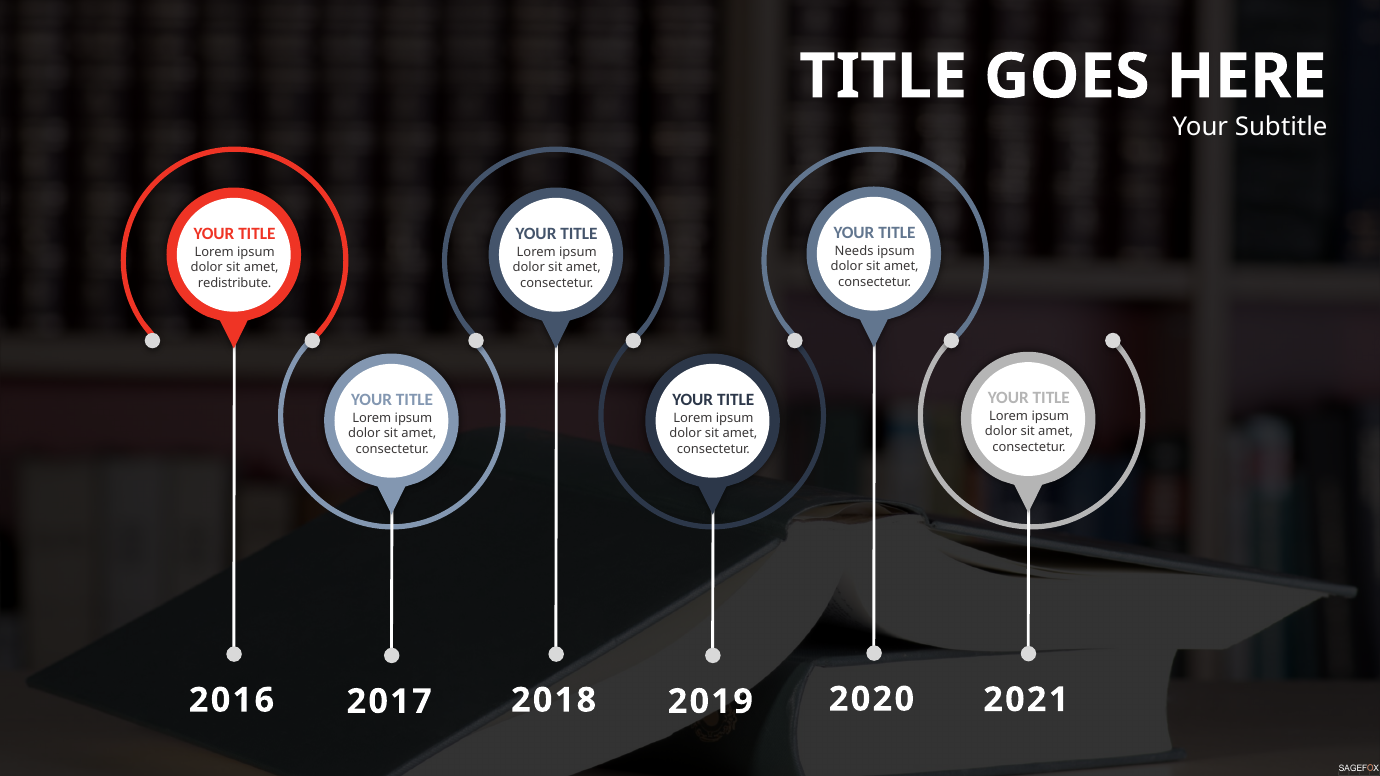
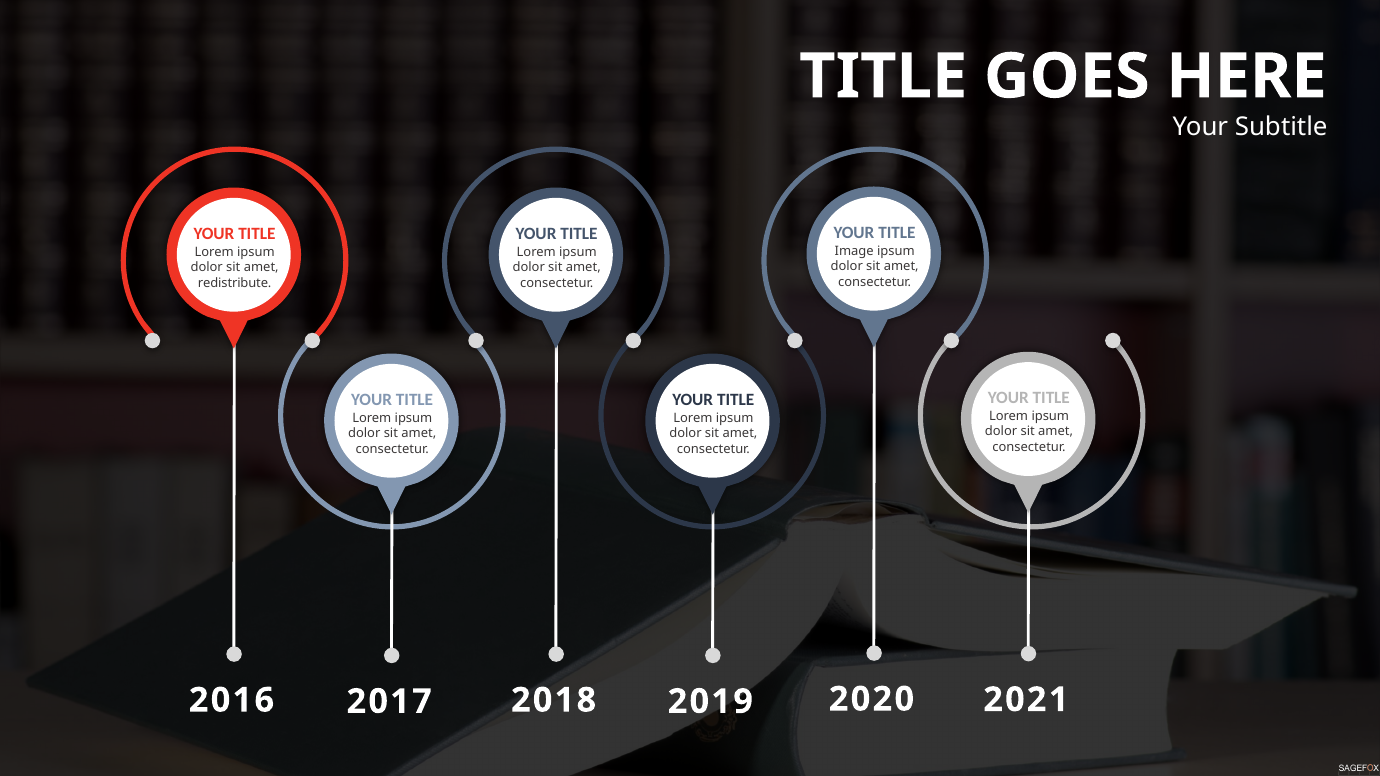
Needs: Needs -> Image
